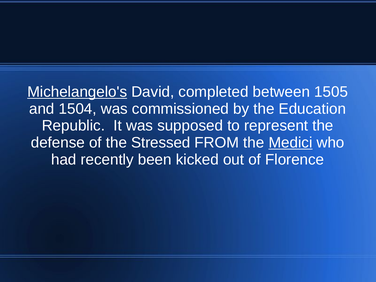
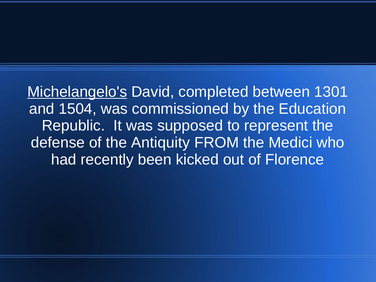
1505: 1505 -> 1301
Stressed: Stressed -> Antiquity
Medici underline: present -> none
